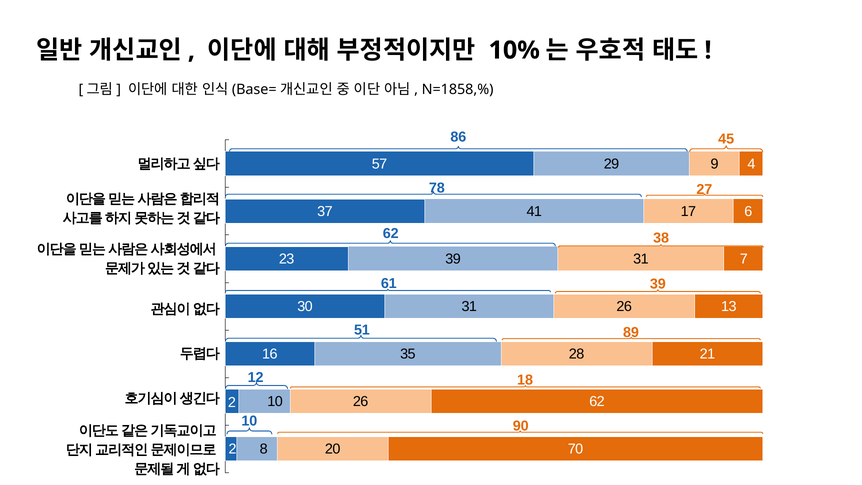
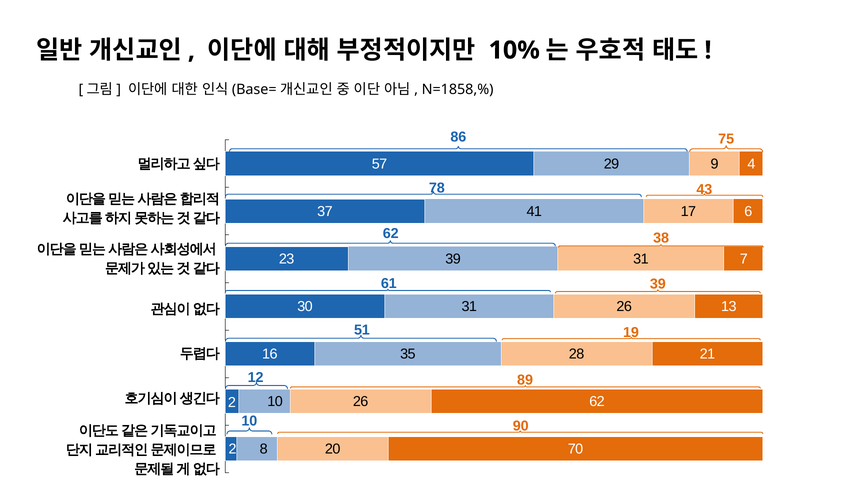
45: 45 -> 75
27: 27 -> 43
89: 89 -> 19
18: 18 -> 89
